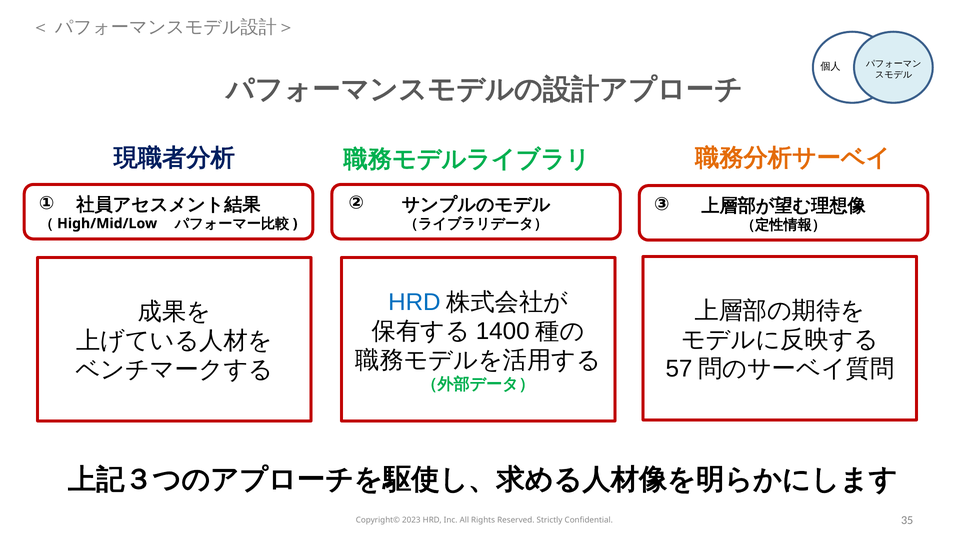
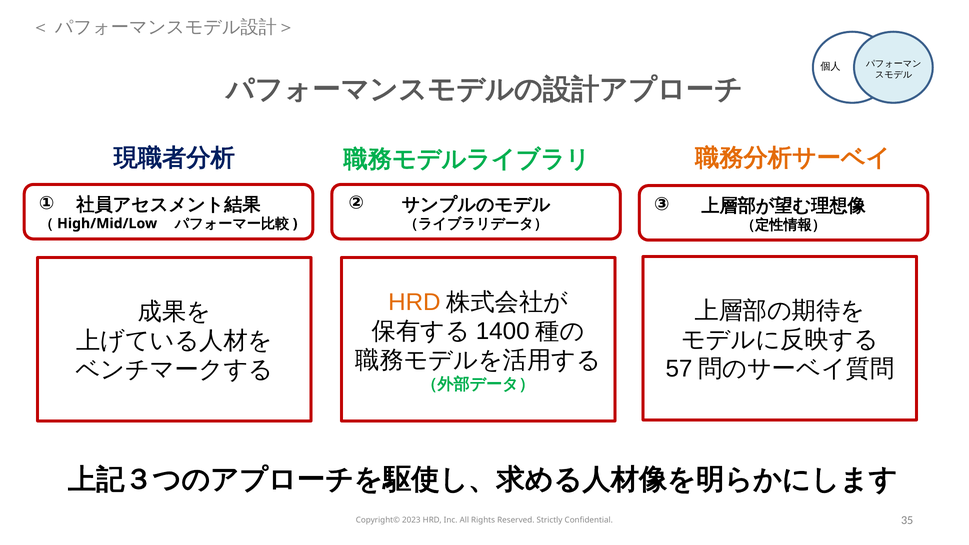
HRD colour: blue -> orange
